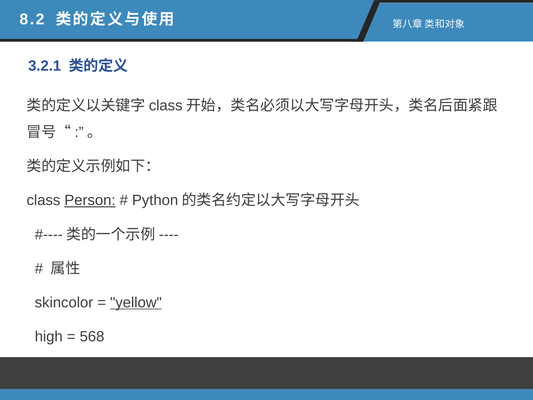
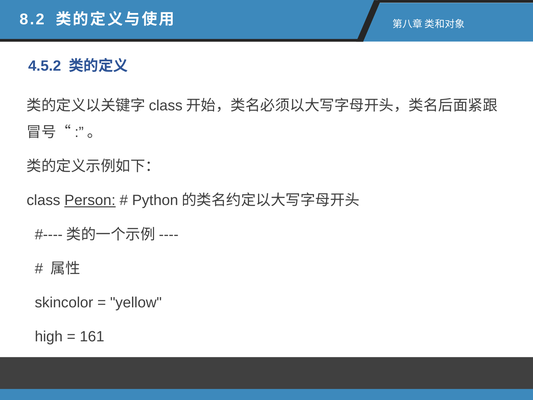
3.2.1: 3.2.1 -> 4.5.2
yellow underline: present -> none
568: 568 -> 161
